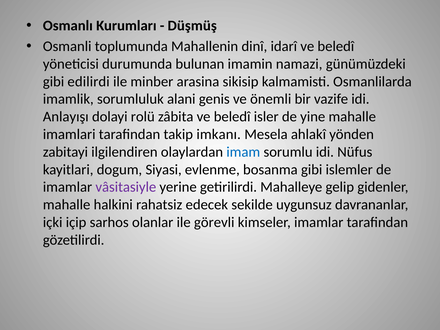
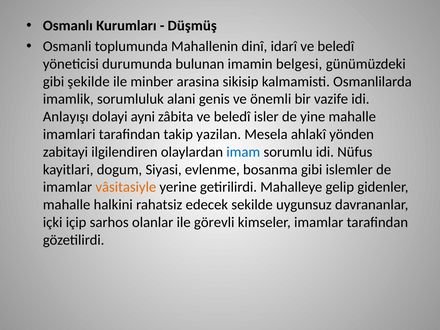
namazi: namazi -> belgesi
edilirdi: edilirdi -> şekilde
rolü: rolü -> ayni
imkanı: imkanı -> yazilan
vâsitasiyle colour: purple -> orange
